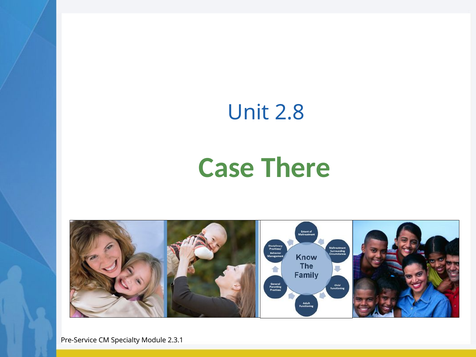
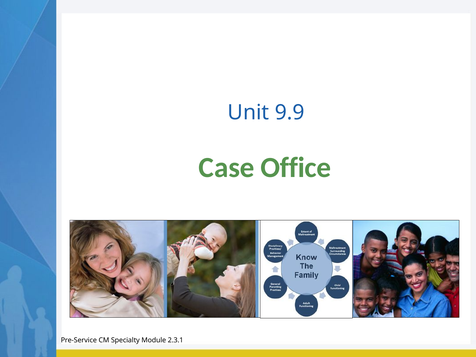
2.8: 2.8 -> 9.9
There: There -> Office
